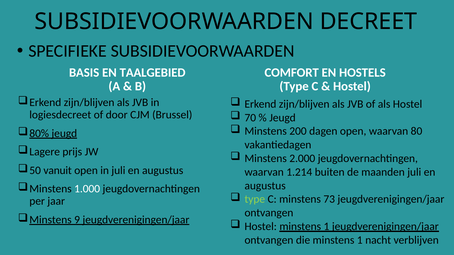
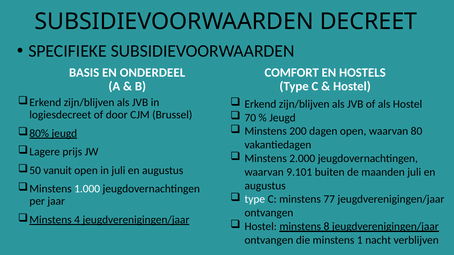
TAALGEBIED: TAALGEBIED -> ONDERDEEL
1.214: 1.214 -> 9.101
type at (255, 200) colour: light green -> white
73: 73 -> 77
9: 9 -> 4
Hostel minstens 1: 1 -> 8
